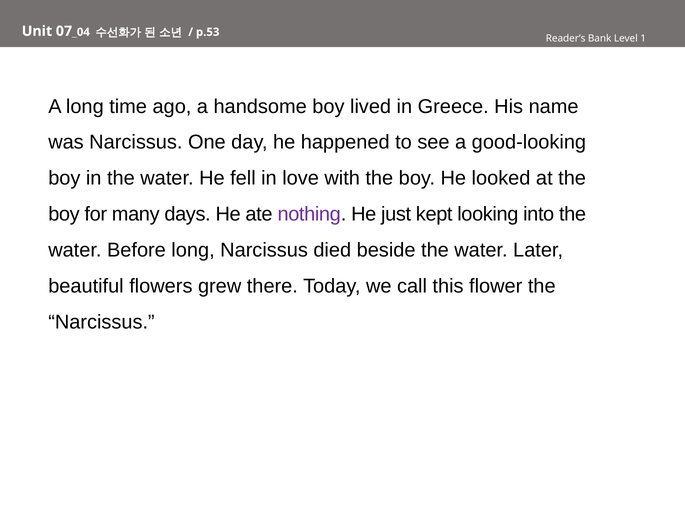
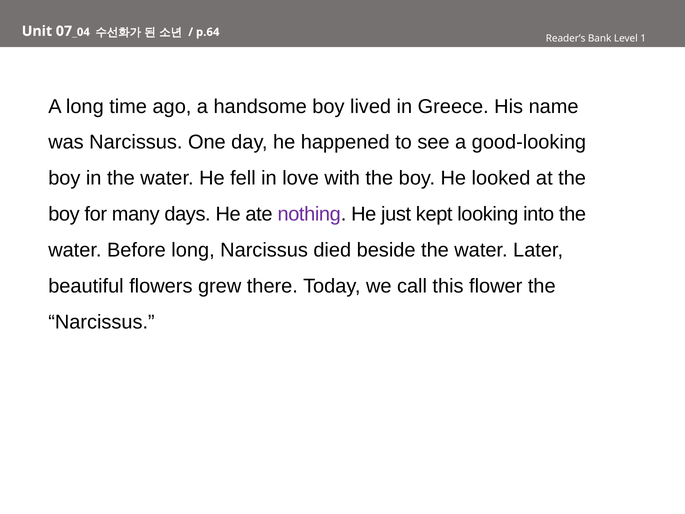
p.53: p.53 -> p.64
